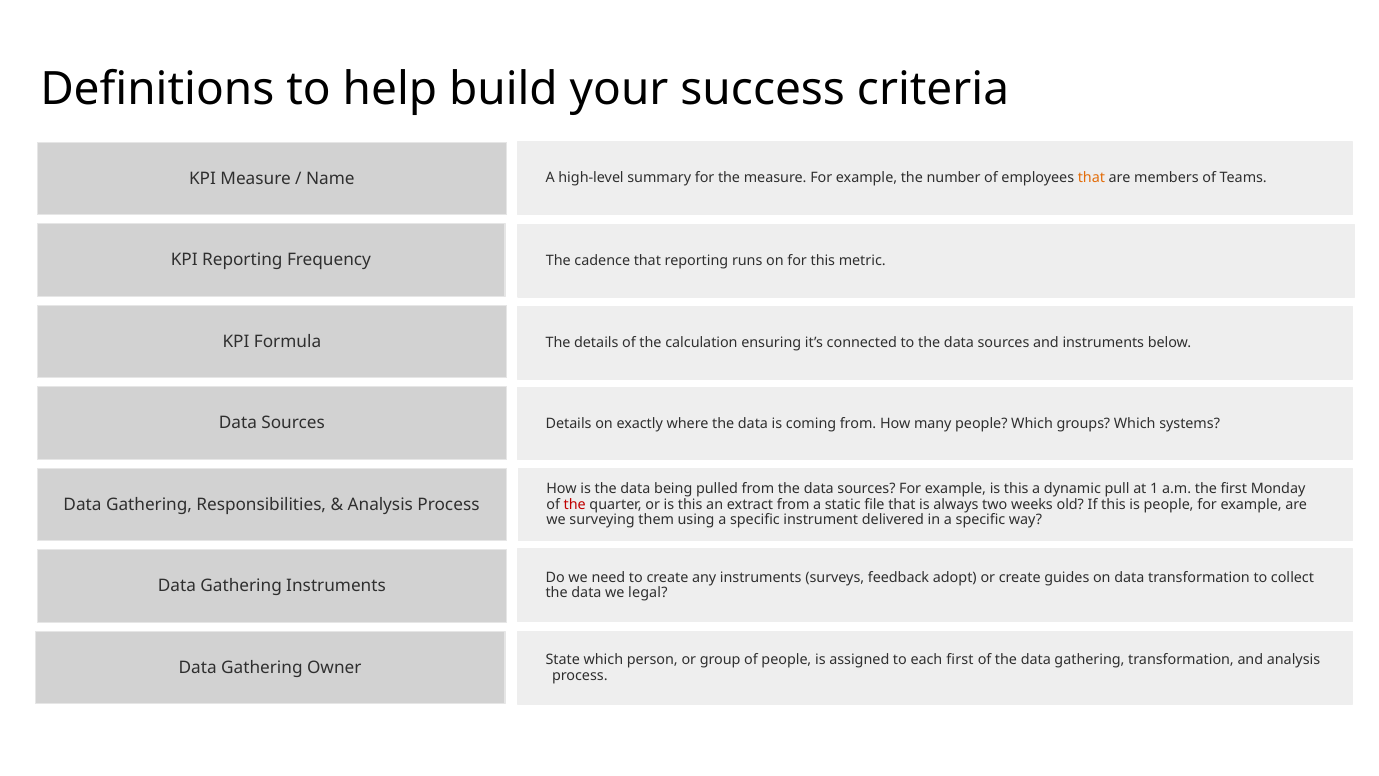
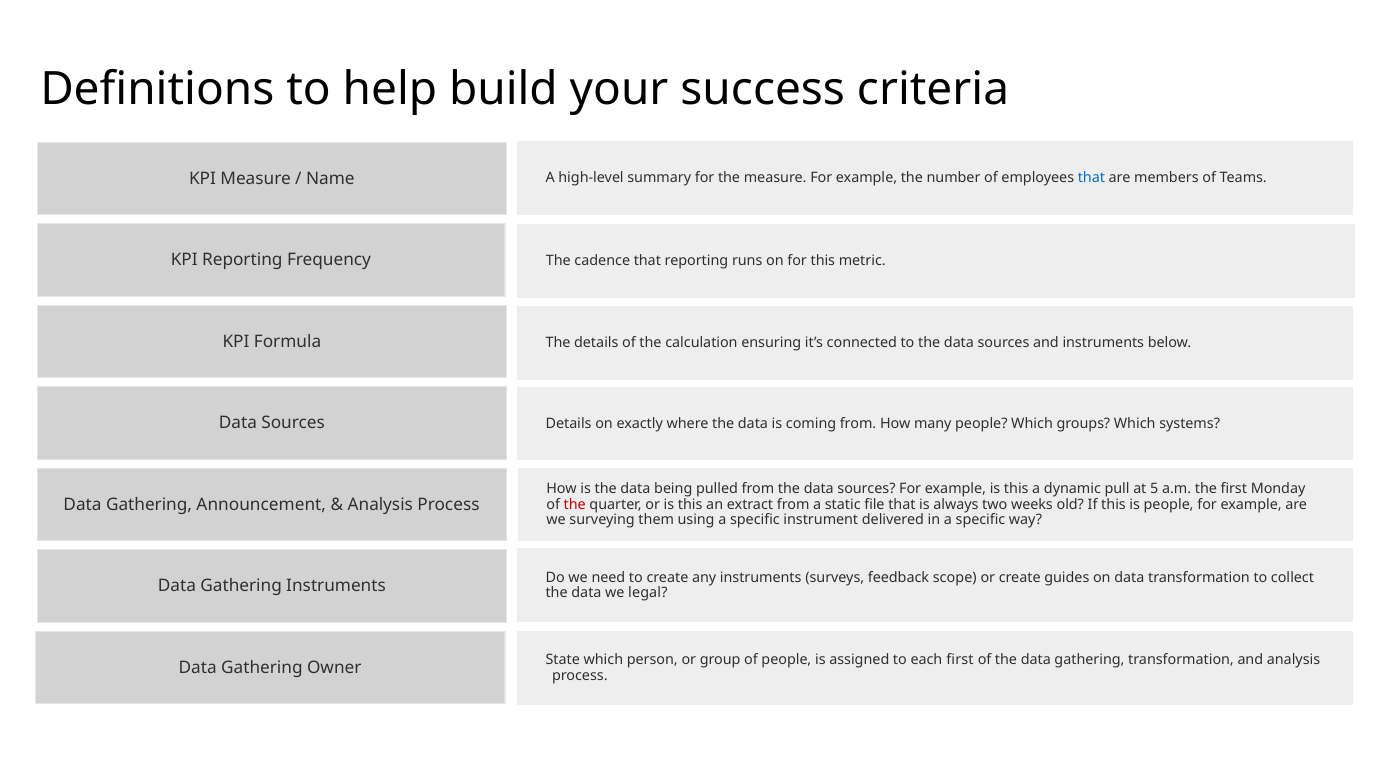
that at (1091, 178) colour: orange -> blue
1: 1 -> 5
Responsibilities: Responsibilities -> Announcement
adopt: adopt -> scope
